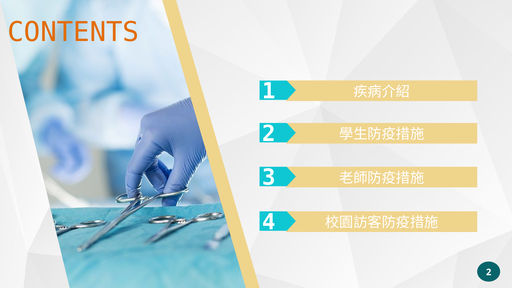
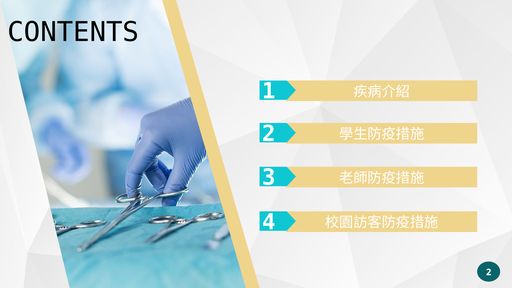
CONTENTS colour: orange -> black
